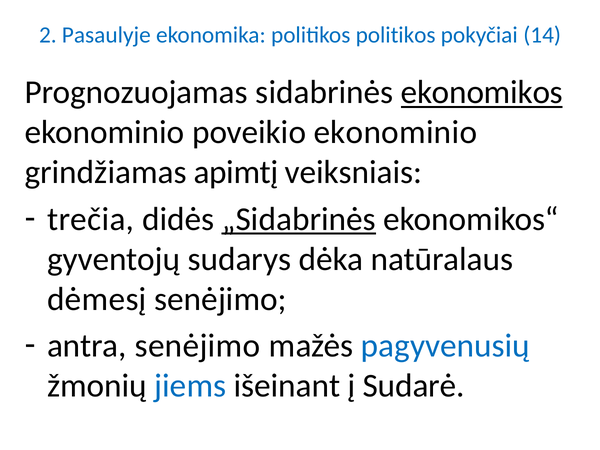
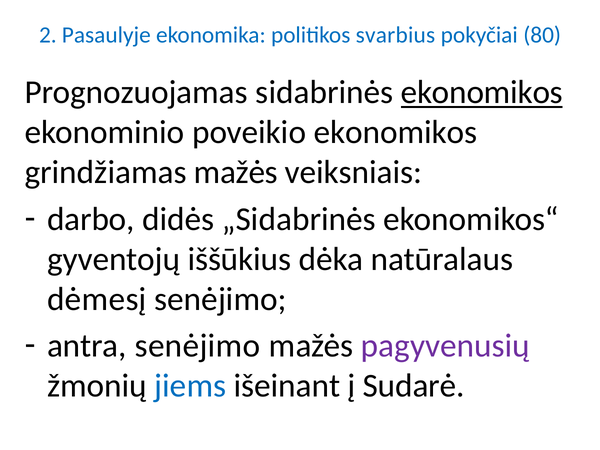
politikos politikos: politikos -> svarbius
14: 14 -> 80
poveikio ekonominio: ekonominio -> ekonomikos
grindžiamas apimtį: apimtį -> mažės
trečia: trečia -> darbo
„Sidabrinės underline: present -> none
sudarys: sudarys -> iššūkius
pagyvenusių colour: blue -> purple
